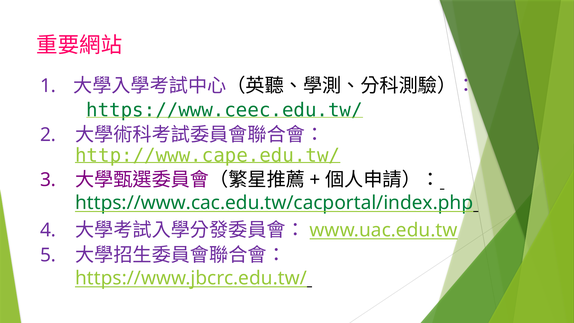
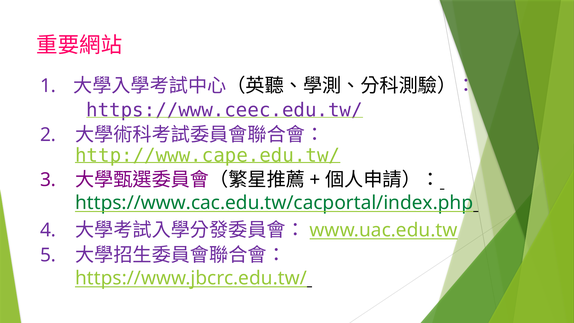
https://www.ceec.edu.tw/ colour: green -> purple
